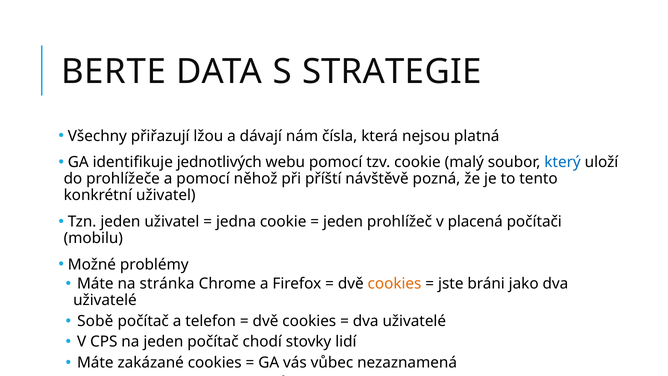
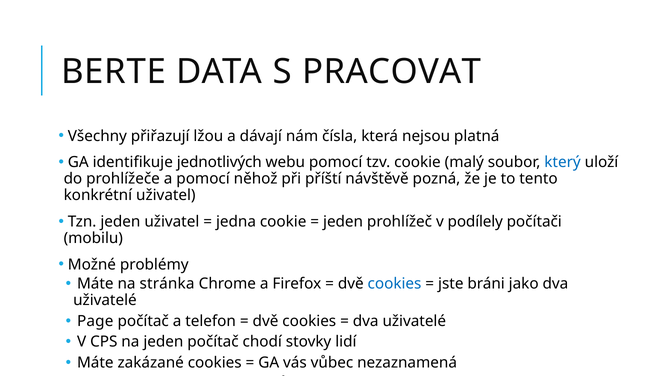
STRATEGIE: STRATEGIE -> PRACOVAT
placená: placená -> podílely
cookies at (395, 284) colour: orange -> blue
Sobě: Sobě -> Page
